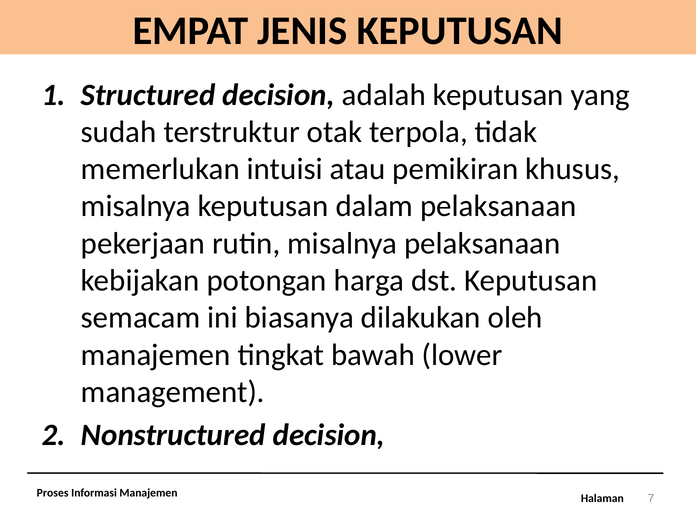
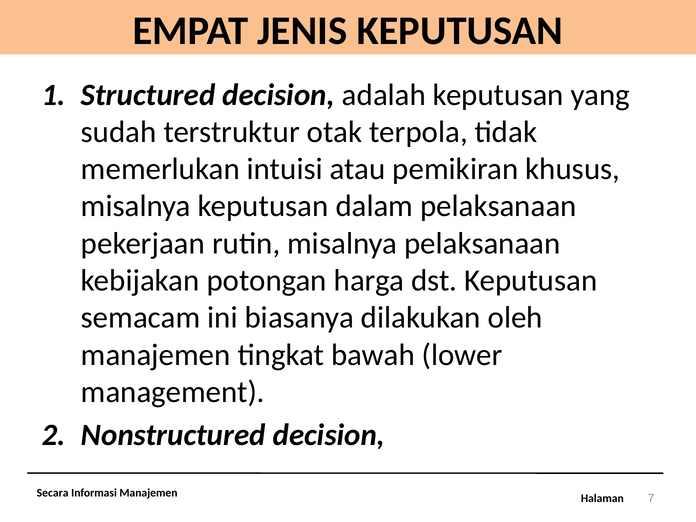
Proses: Proses -> Secara
